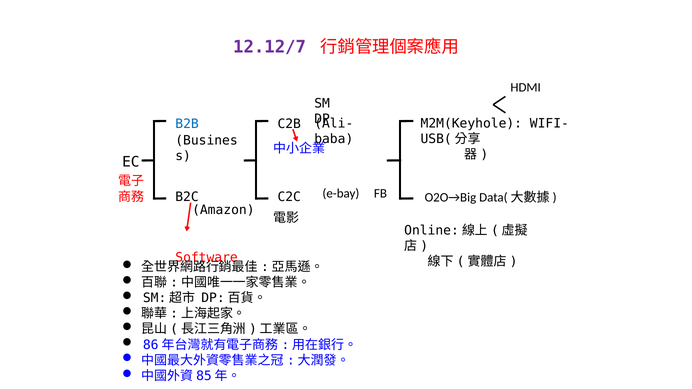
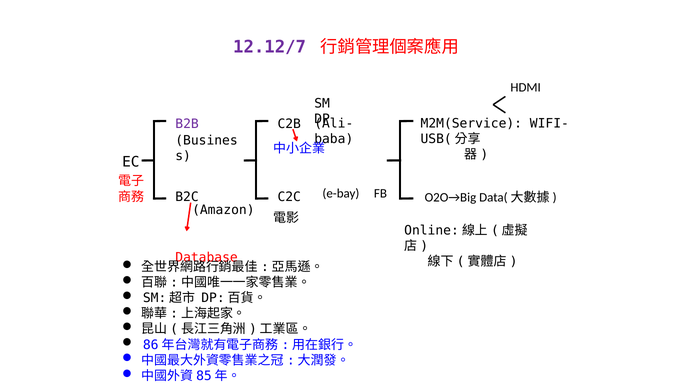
M2M(Keyhole: M2M(Keyhole -> M2M(Service
B2B colour: blue -> purple
Software: Software -> Database
